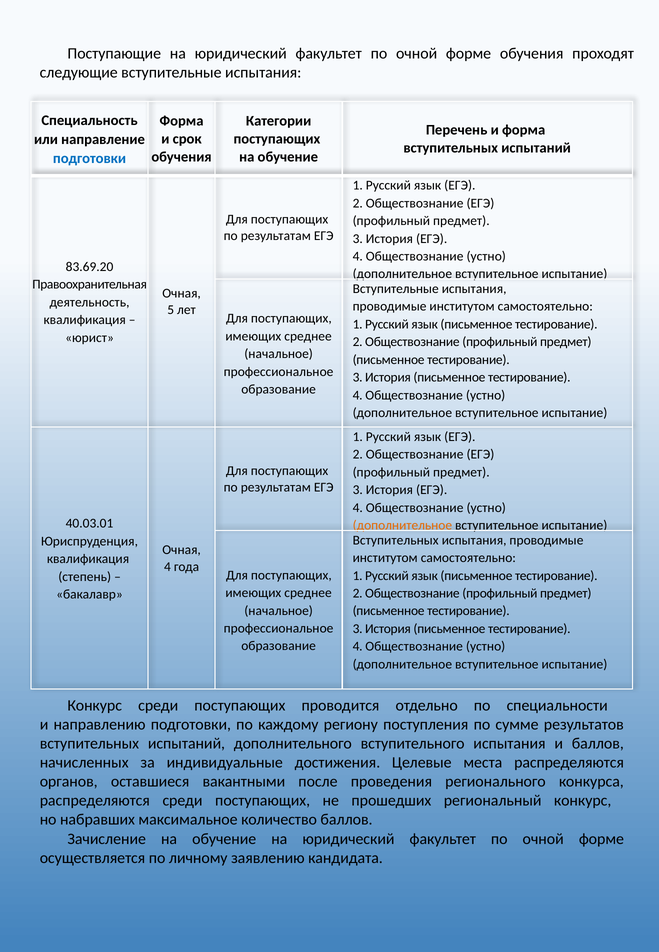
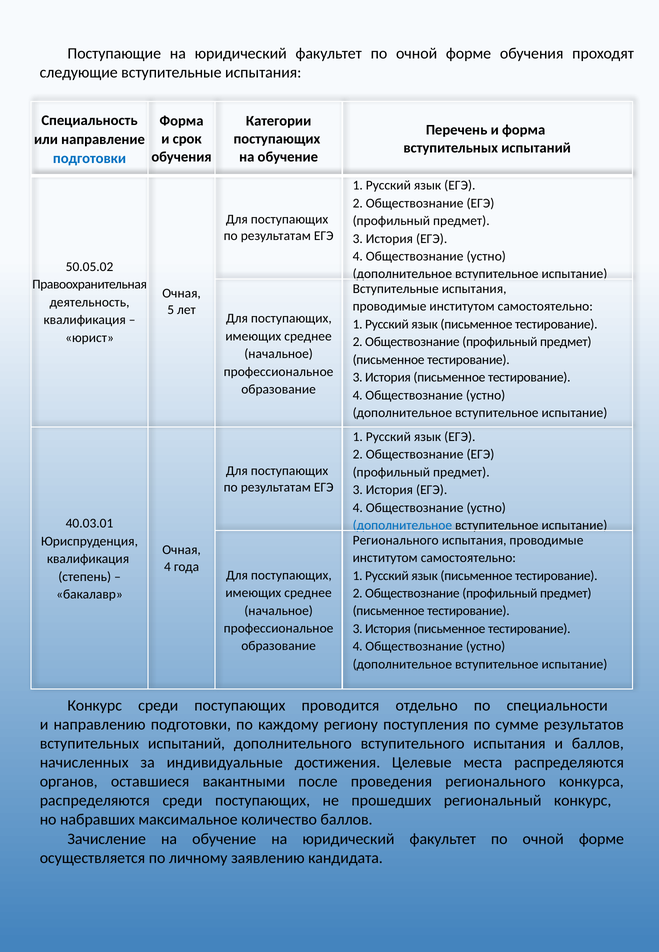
83.69.20: 83.69.20 -> 50.05.02
дополнительное at (402, 525) colour: orange -> blue
Вступительных at (396, 540): Вступительных -> Регионального
